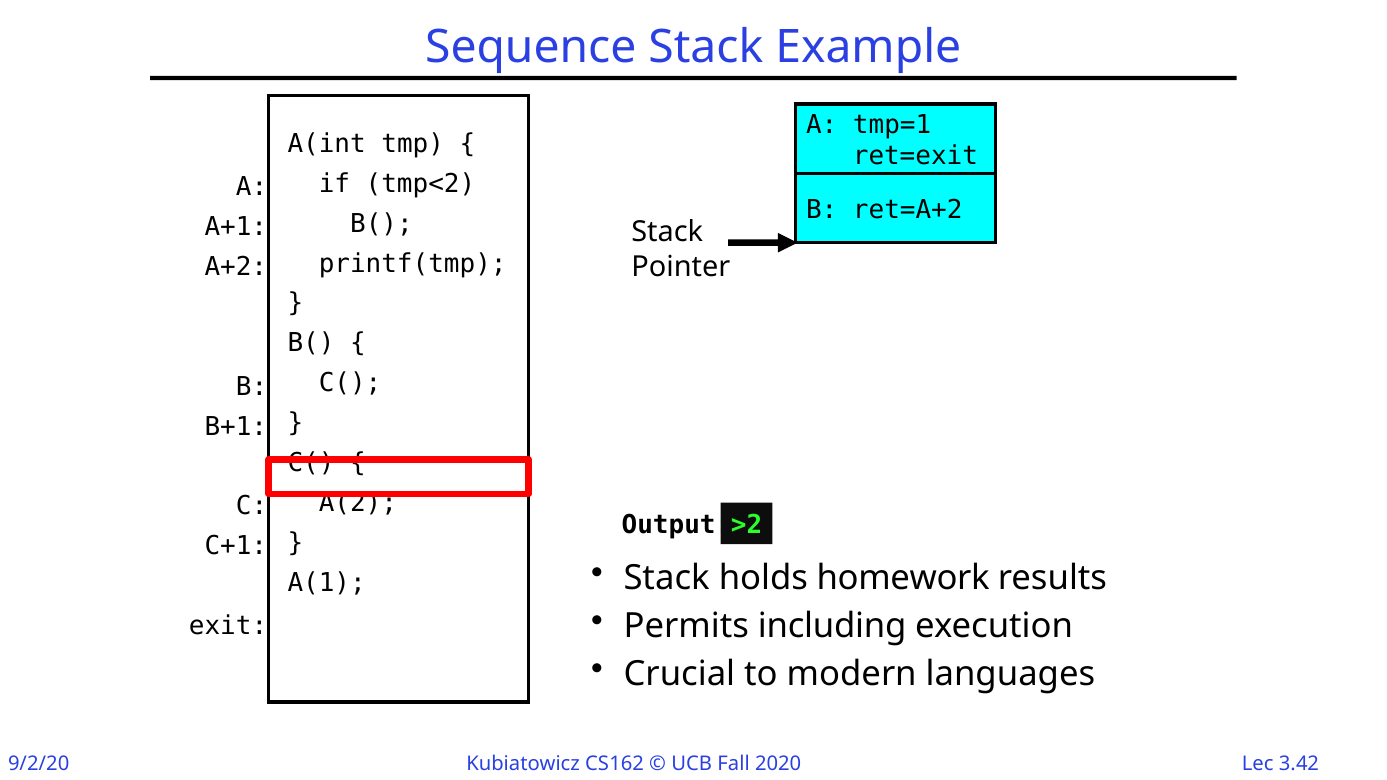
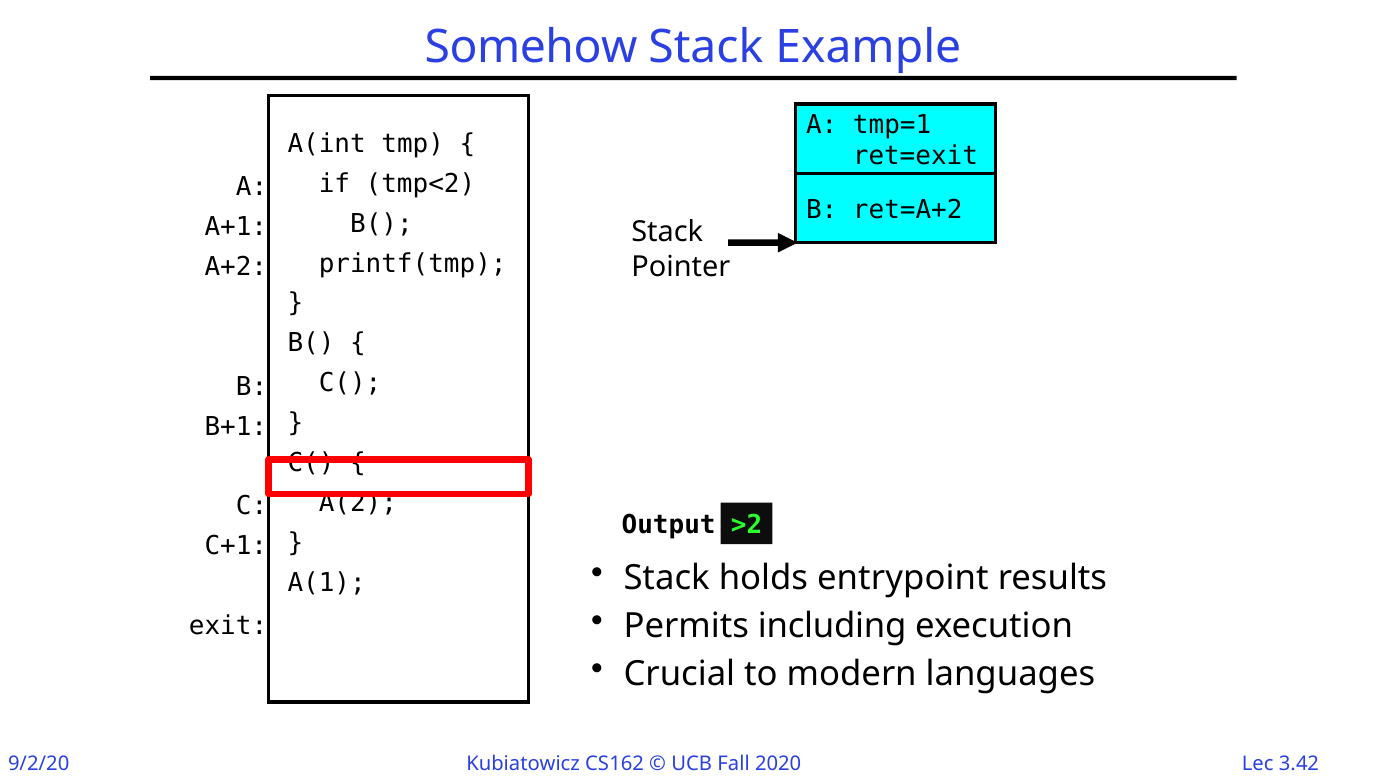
Sequence: Sequence -> Somehow
homework: homework -> entrypoint
